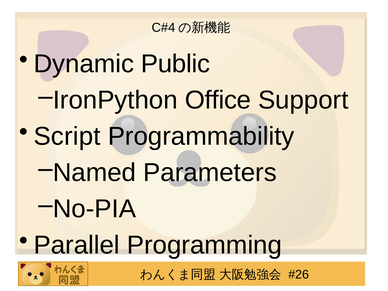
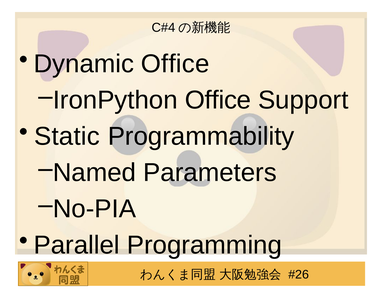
Dynamic Public: Public -> Office
Script: Script -> Static
